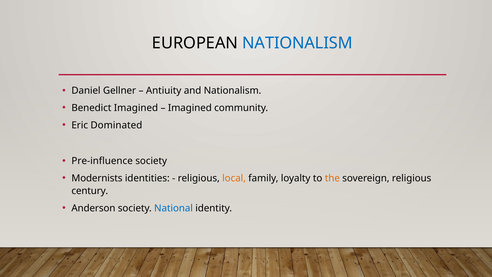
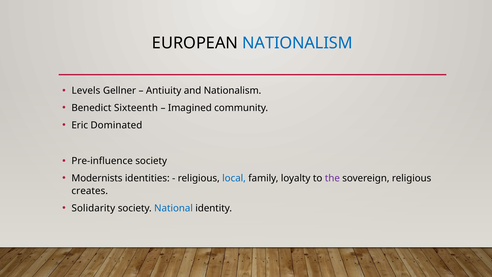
Daniel: Daniel -> Levels
Benedict Imagined: Imagined -> Sixteenth
local colour: orange -> blue
the colour: orange -> purple
century: century -> creates
Anderson: Anderson -> Solidarity
